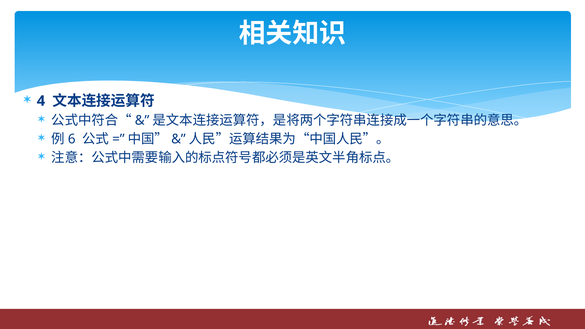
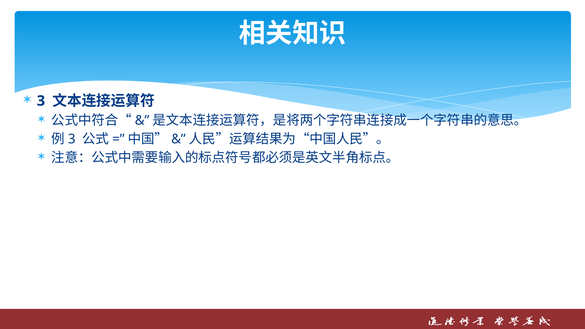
4 at (41, 101): 4 -> 3
6 at (72, 139): 6 -> 3
